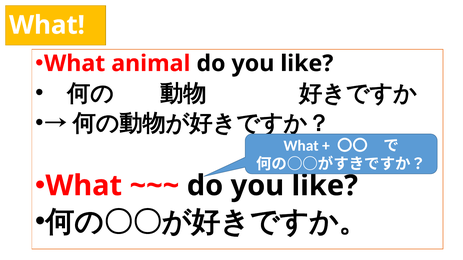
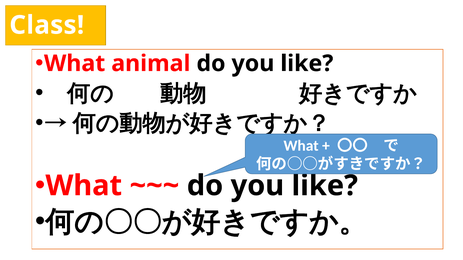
What at (47, 25): What -> Class
